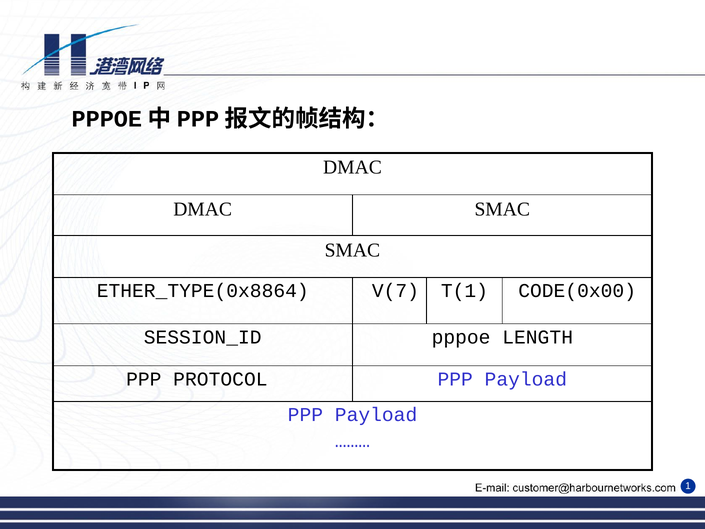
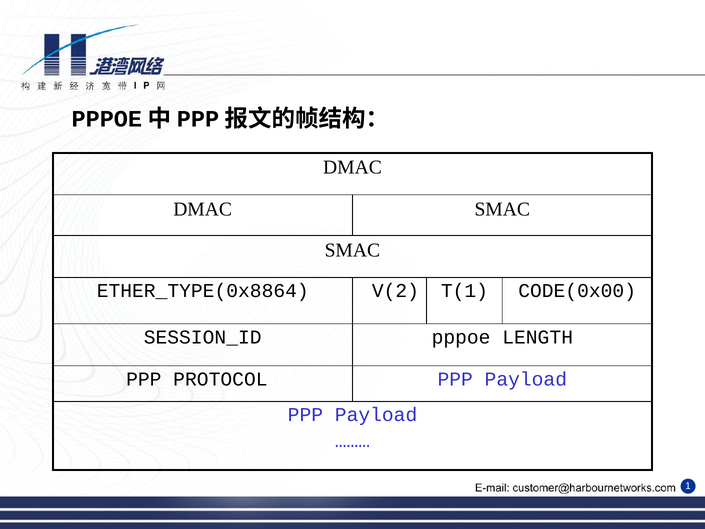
V(7: V(7 -> V(2
